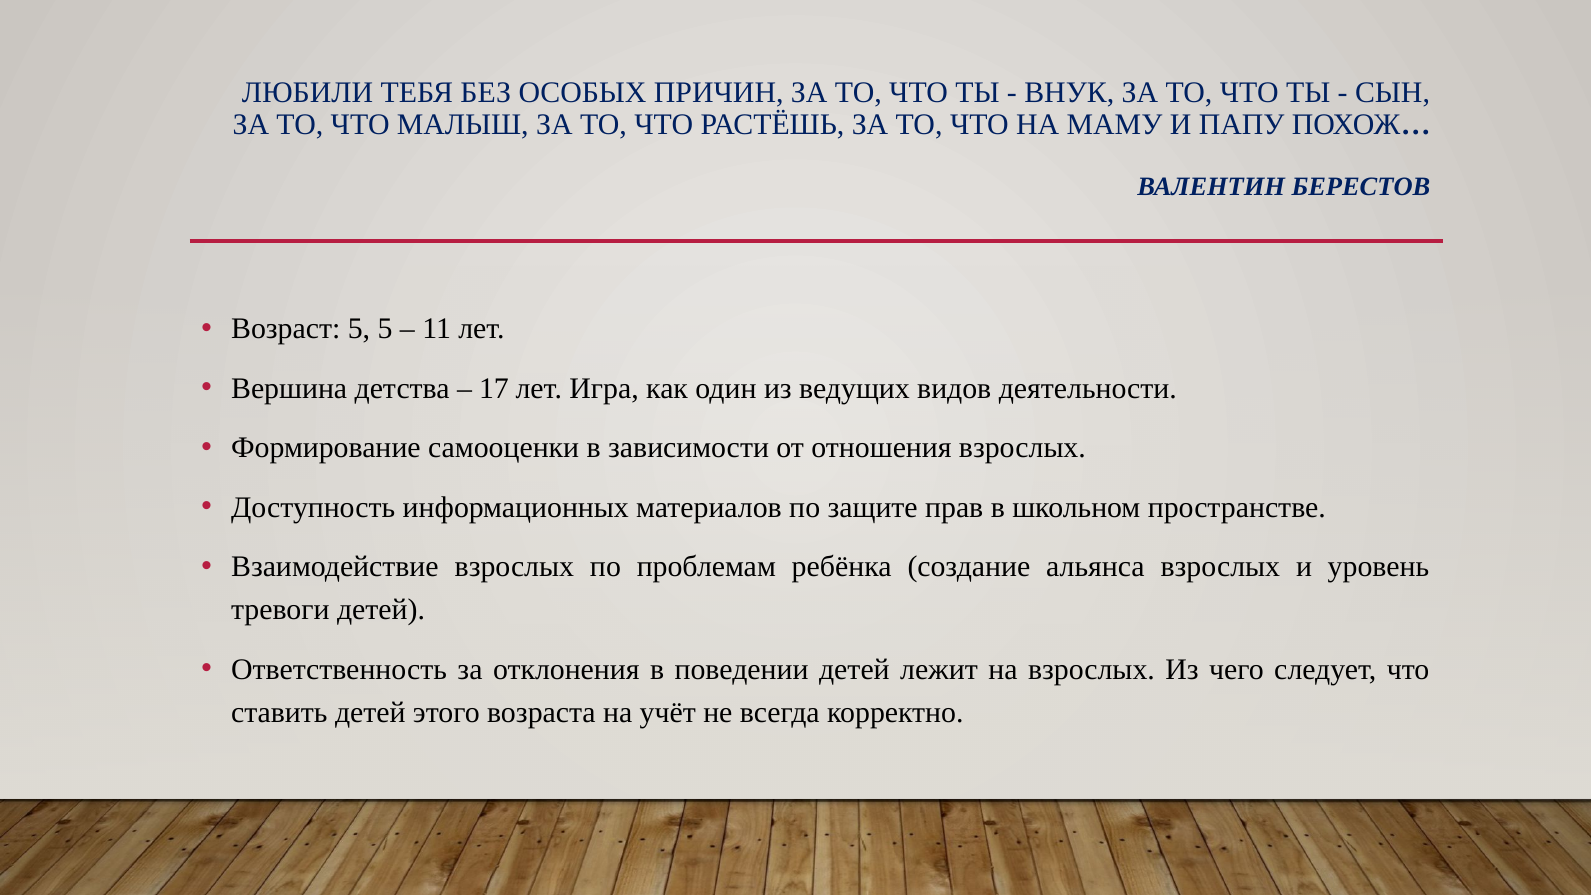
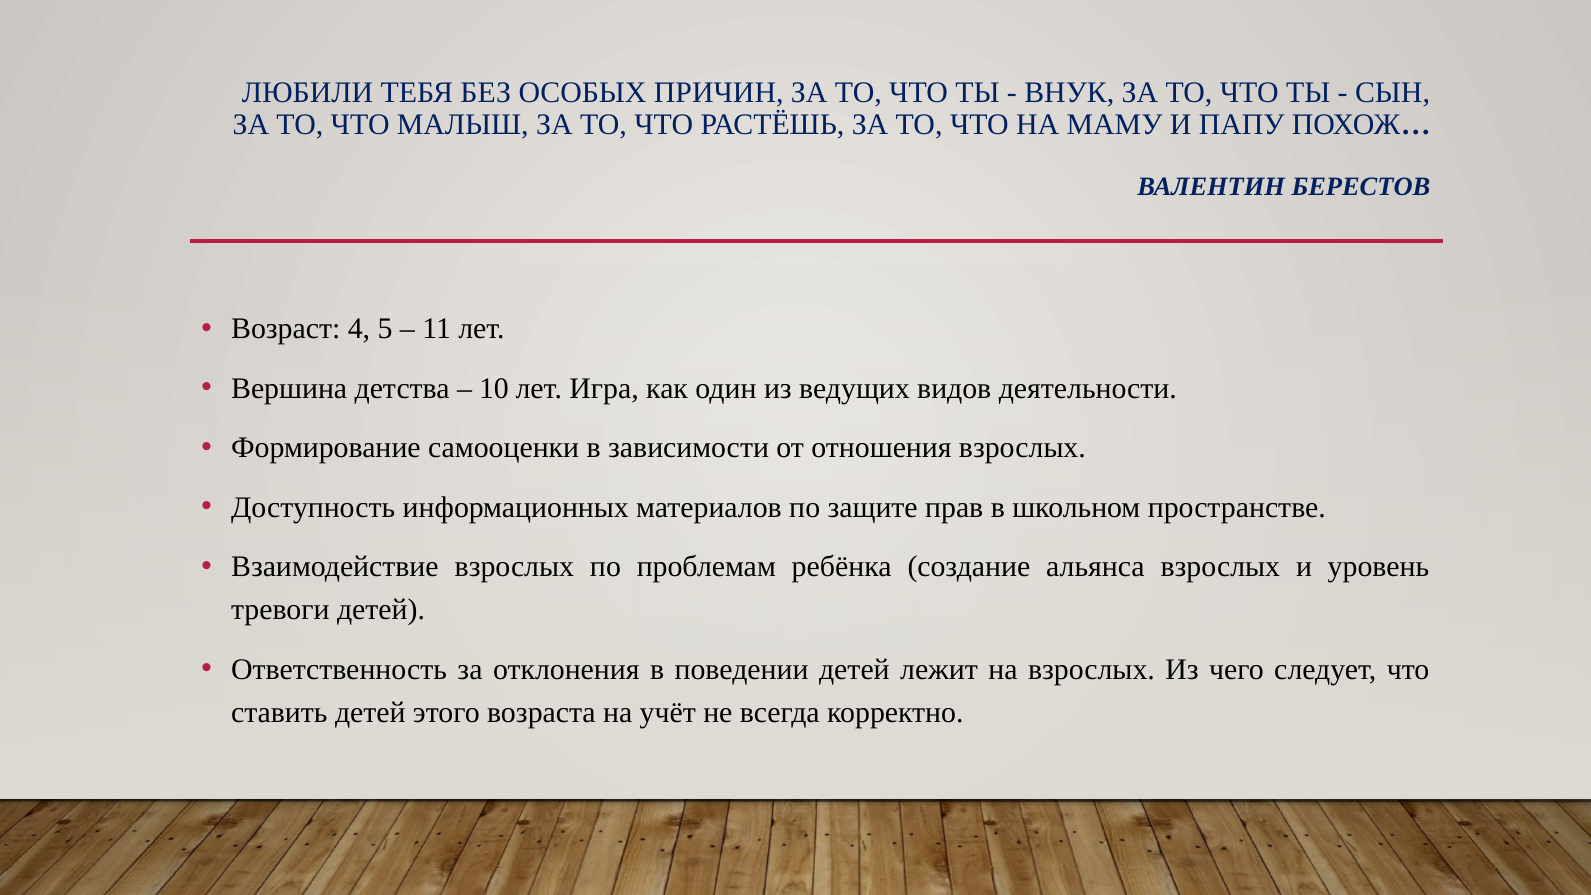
Возраст 5: 5 -> 4
17: 17 -> 10
